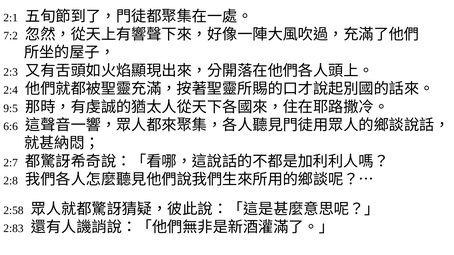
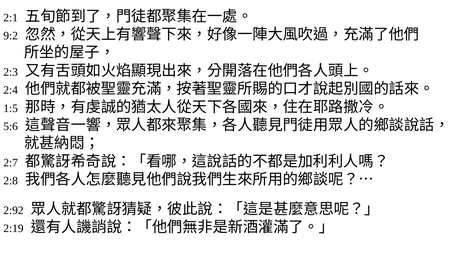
7:2: 7:2 -> 9:2
9:5: 9:5 -> 1:5
6:6: 6:6 -> 5:6
2:58: 2:58 -> 2:92
2:83: 2:83 -> 2:19
